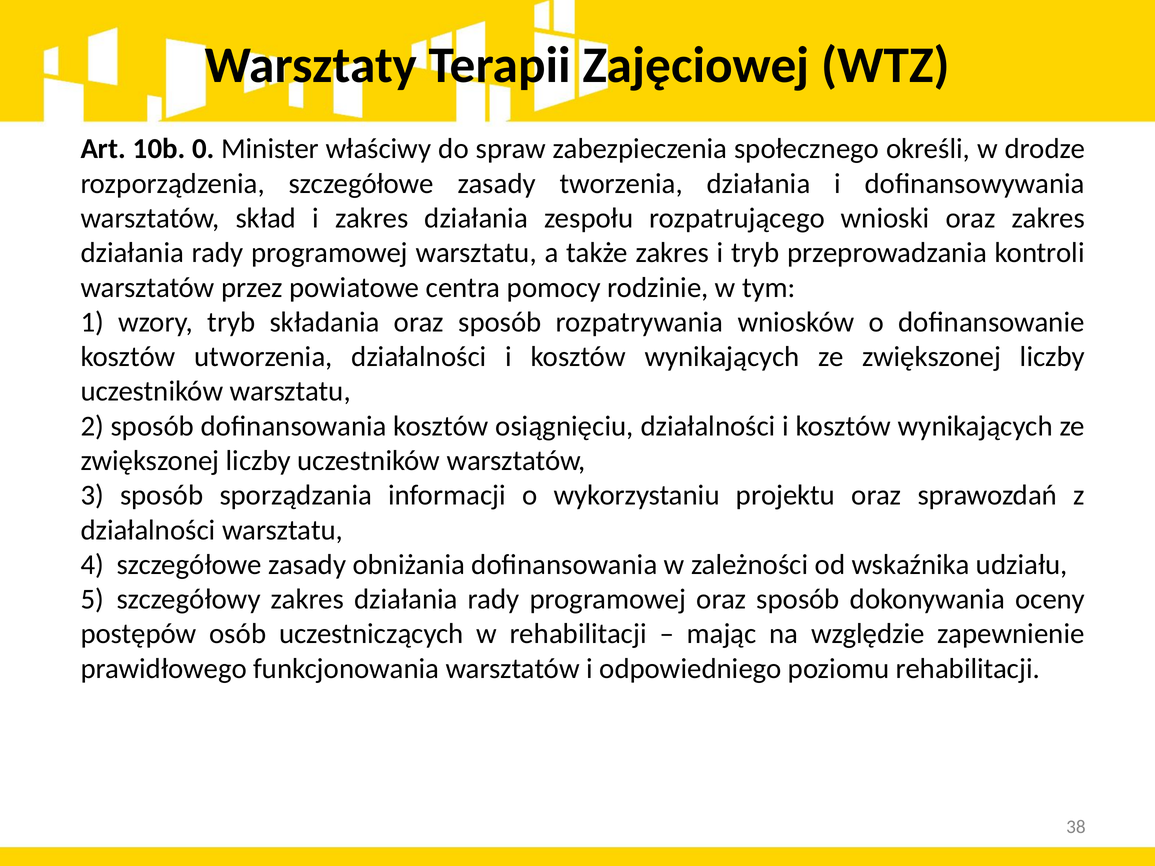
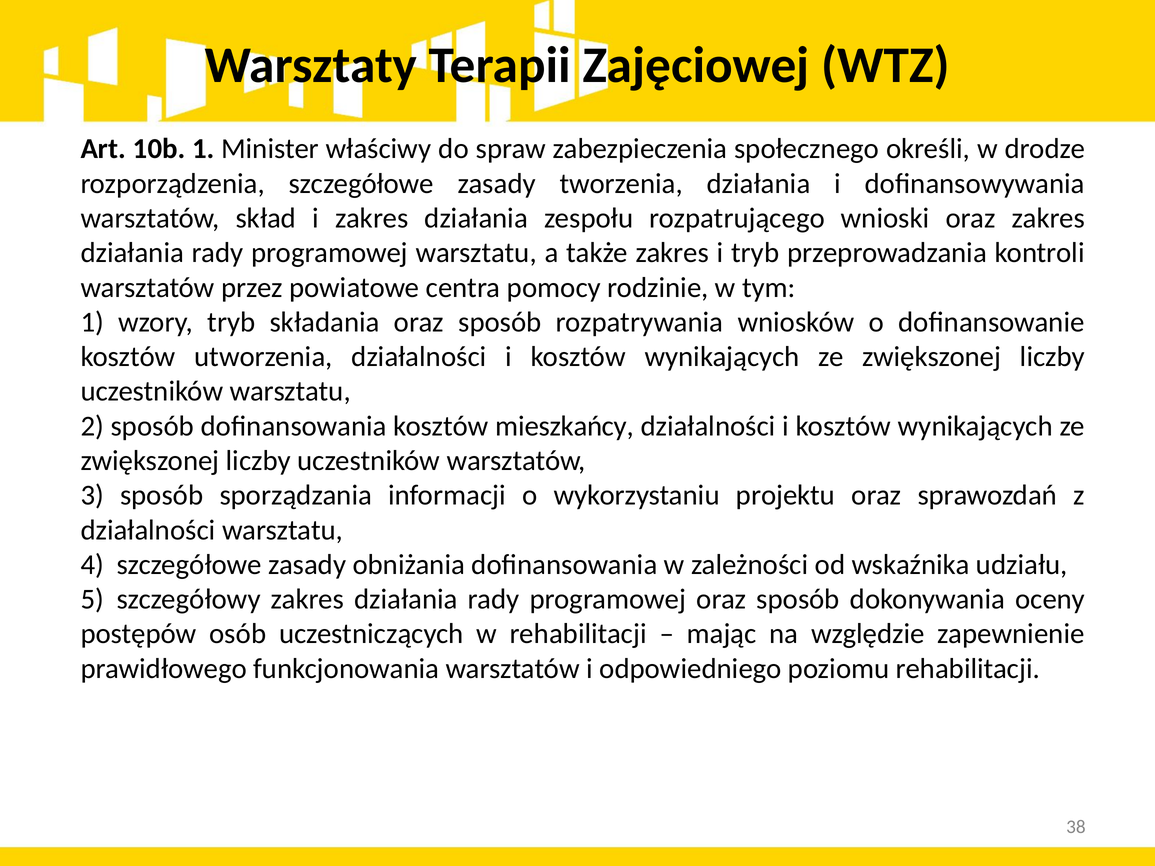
10b 0: 0 -> 1
osiągnięciu: osiągnięciu -> mieszkańcy
